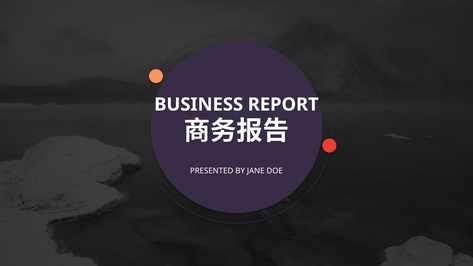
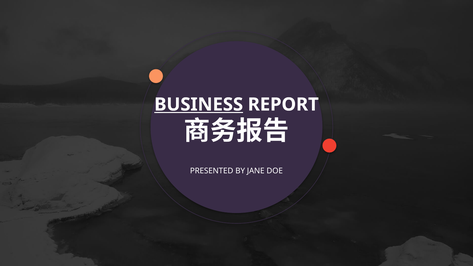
BUSINESS underline: none -> present
